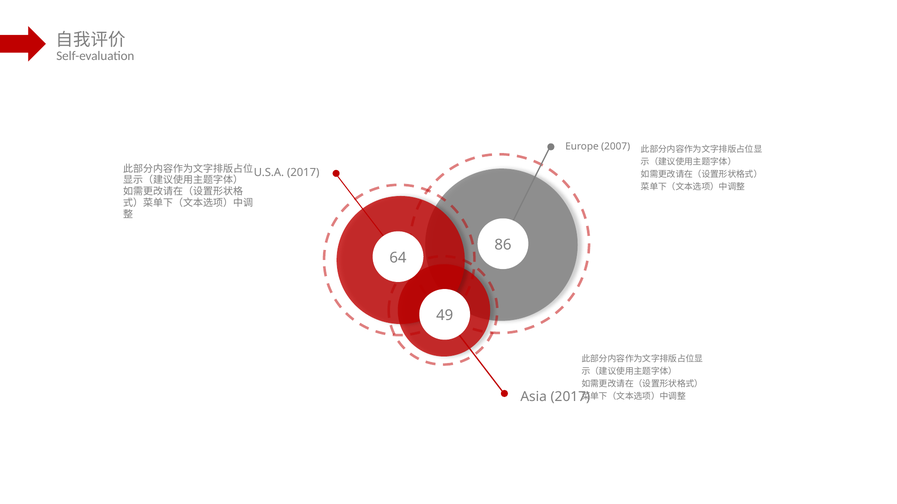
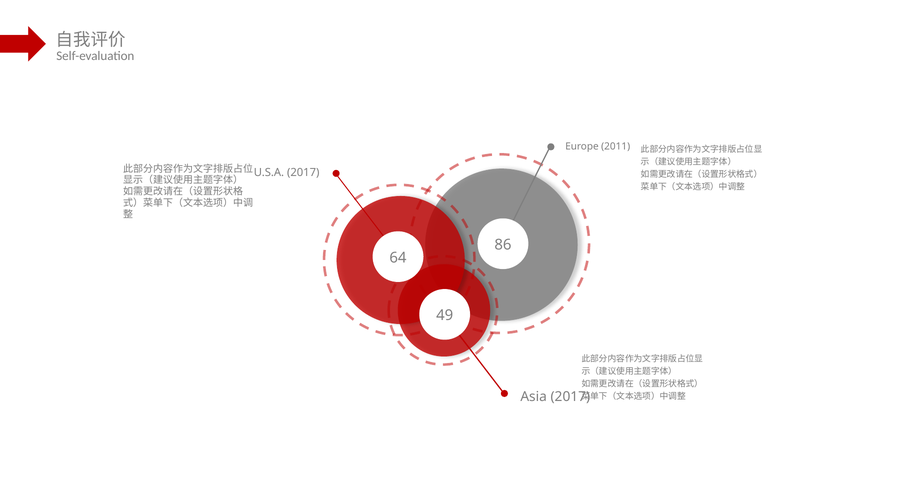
2007: 2007 -> 2011
